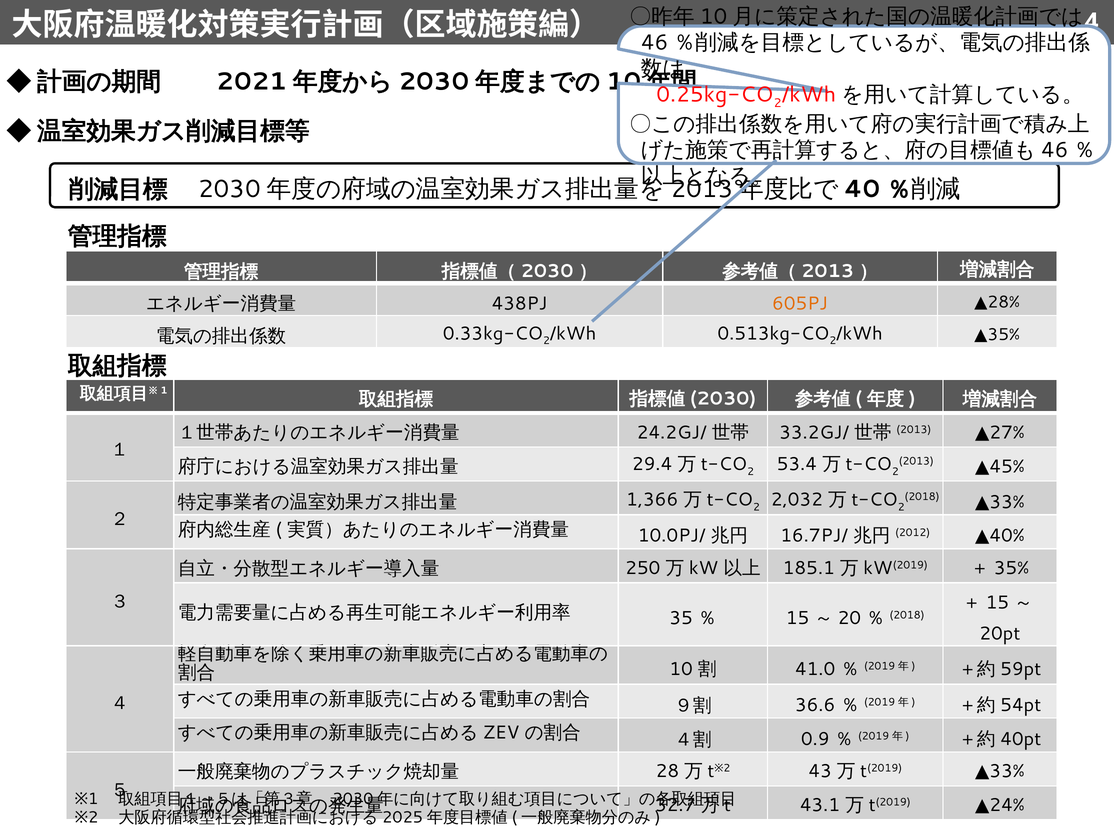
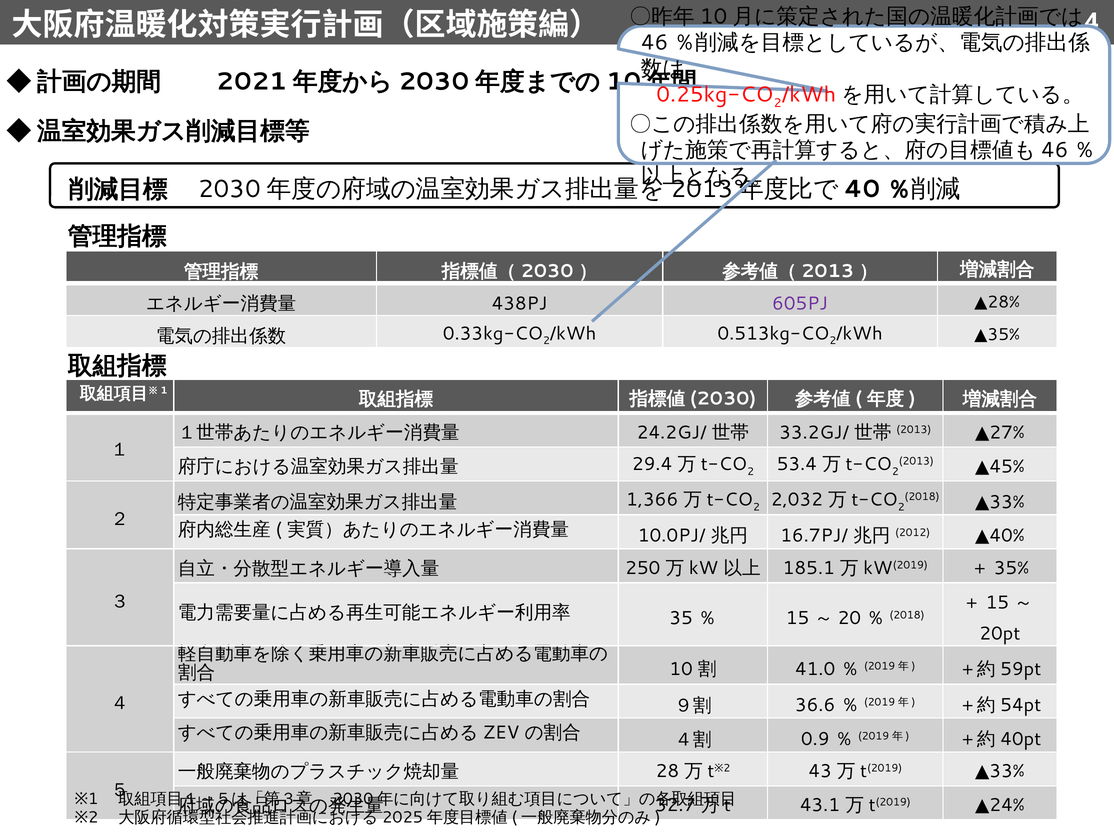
605PJ colour: orange -> purple
